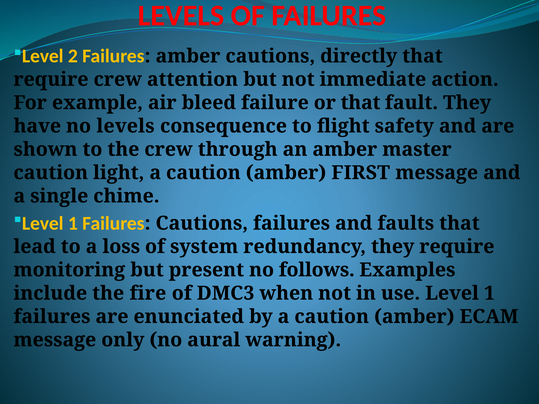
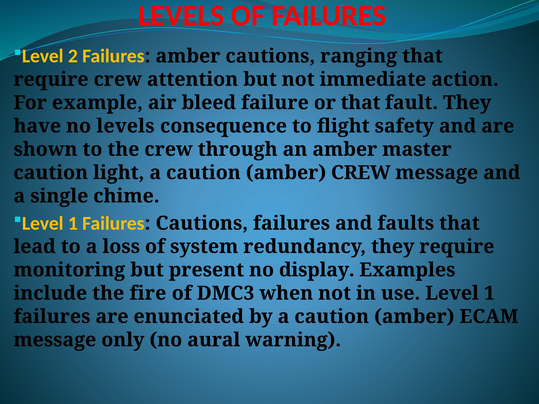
directly: directly -> ranging
amber FIRST: FIRST -> CREW
follows: follows -> display
